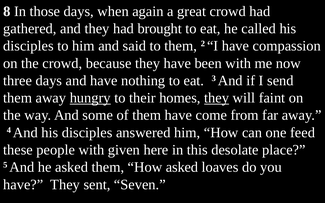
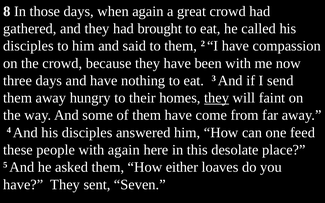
hungry underline: present -> none
with given: given -> again
How asked: asked -> either
